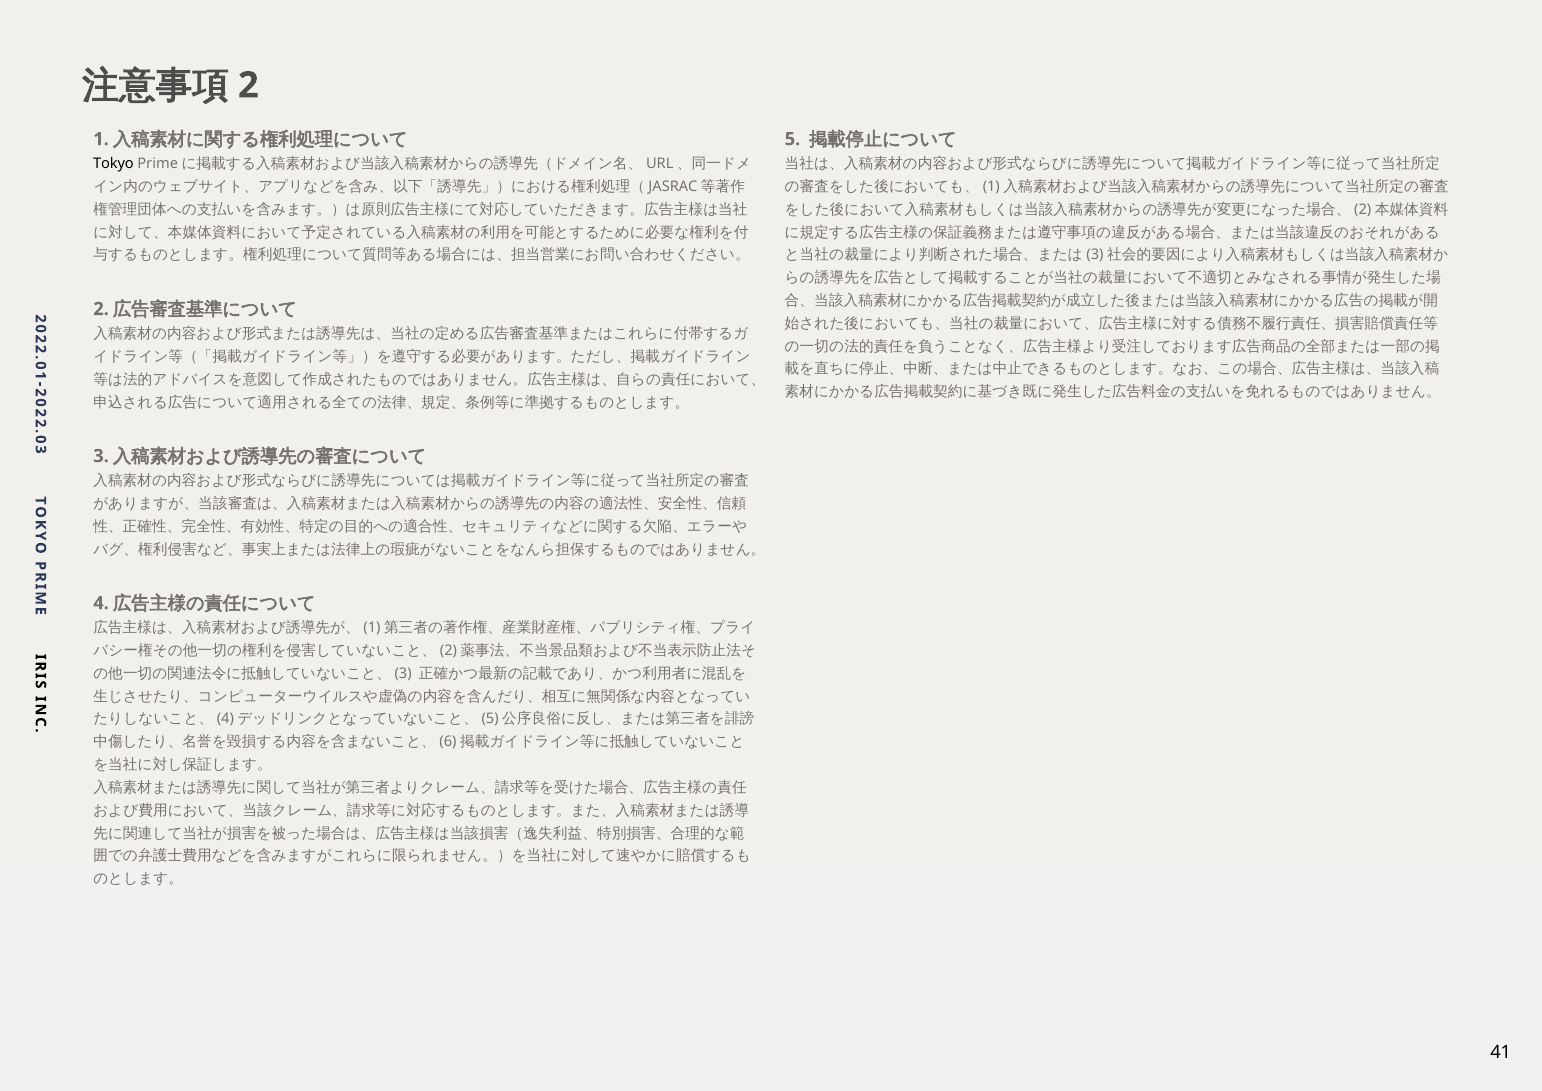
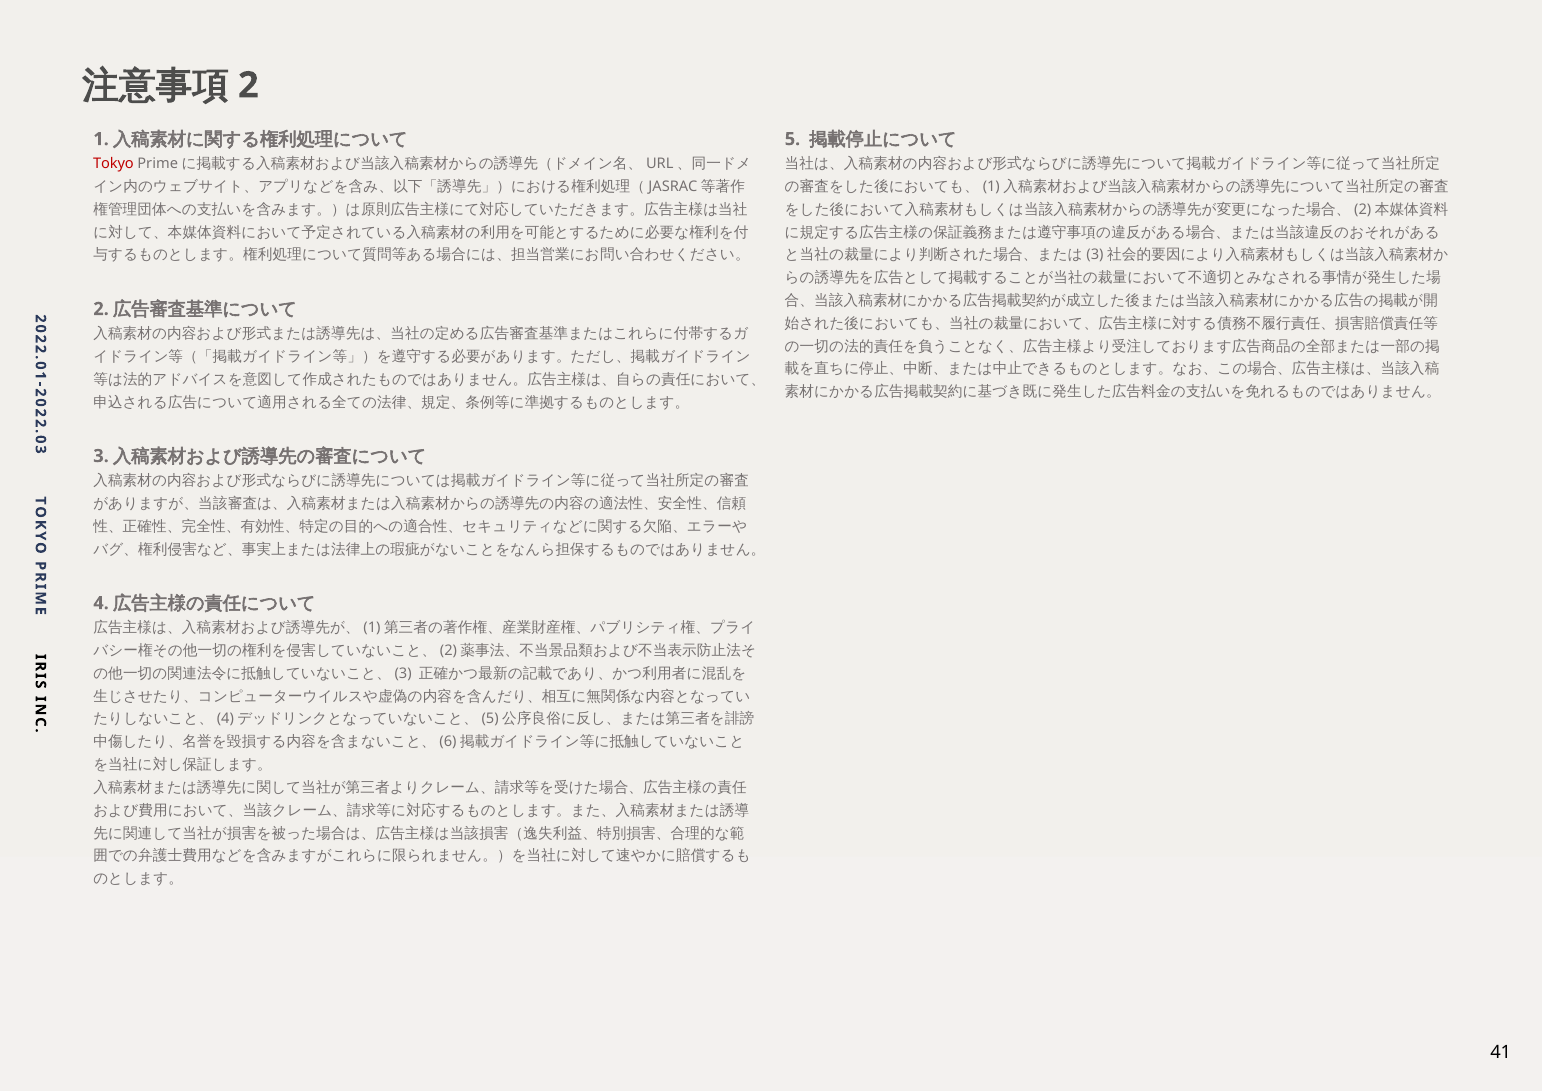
Tokyo colour: black -> red
